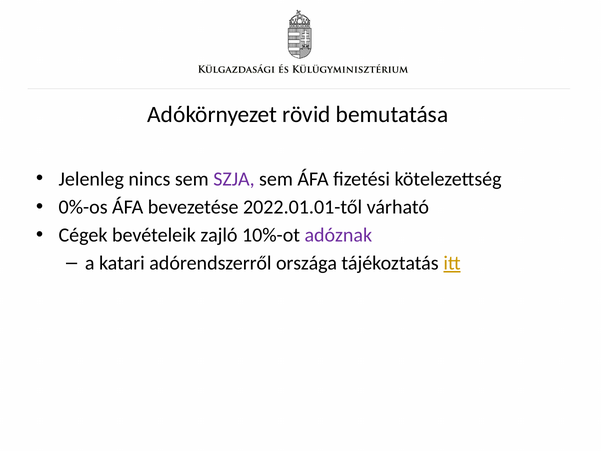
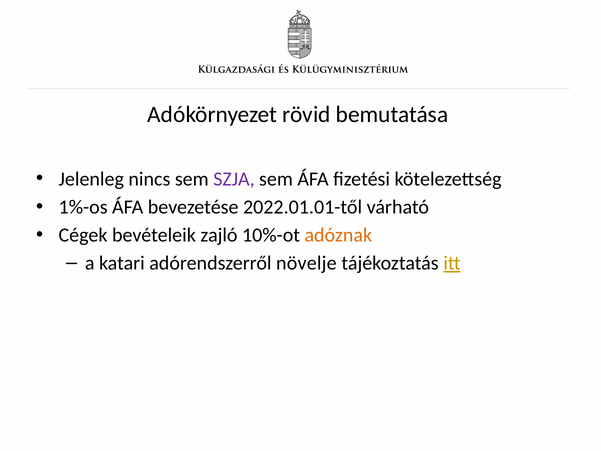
0%-os: 0%-os -> 1%-os
adóznak colour: purple -> orange
országa: országa -> növelje
